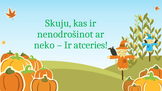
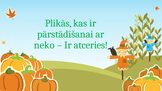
Skuju: Skuju -> Plikās
nenodrošinot: nenodrošinot -> pārstādīšanai
